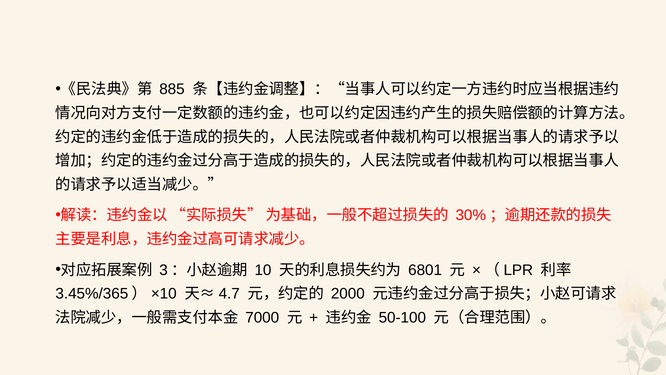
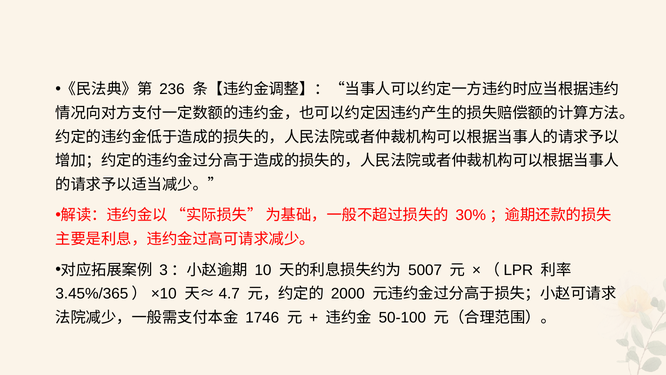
885: 885 -> 236
6801: 6801 -> 5007
7000: 7000 -> 1746
